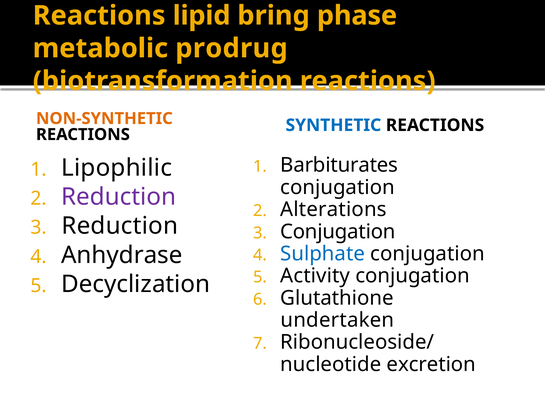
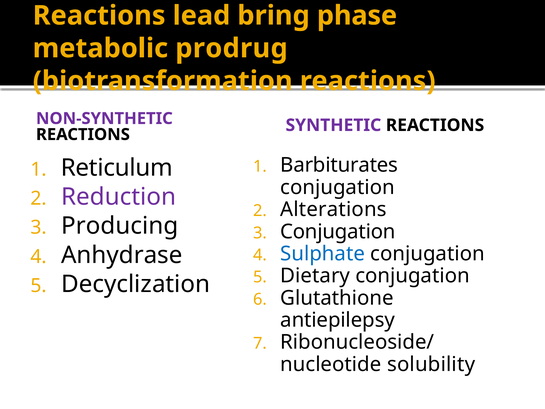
lipid: lipid -> lead
NON-SYNTHETIC colour: orange -> purple
SYNTHETIC colour: blue -> purple
Lipophilic: Lipophilic -> Reticulum
Reduction at (120, 226): Reduction -> Producing
Activity: Activity -> Dietary
undertaken: undertaken -> antiepilepsy
excretion: excretion -> solubility
